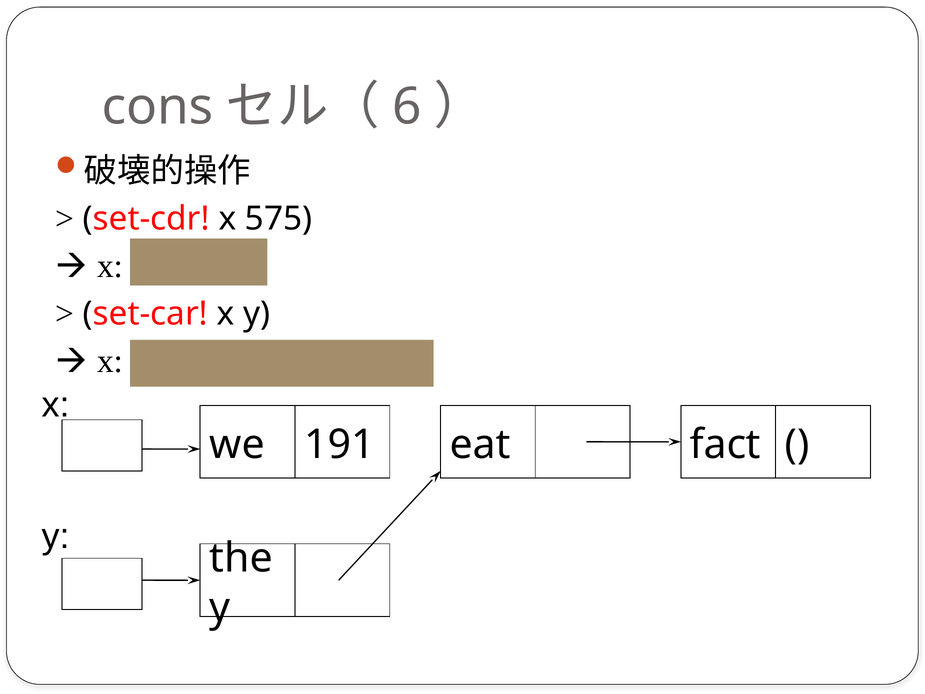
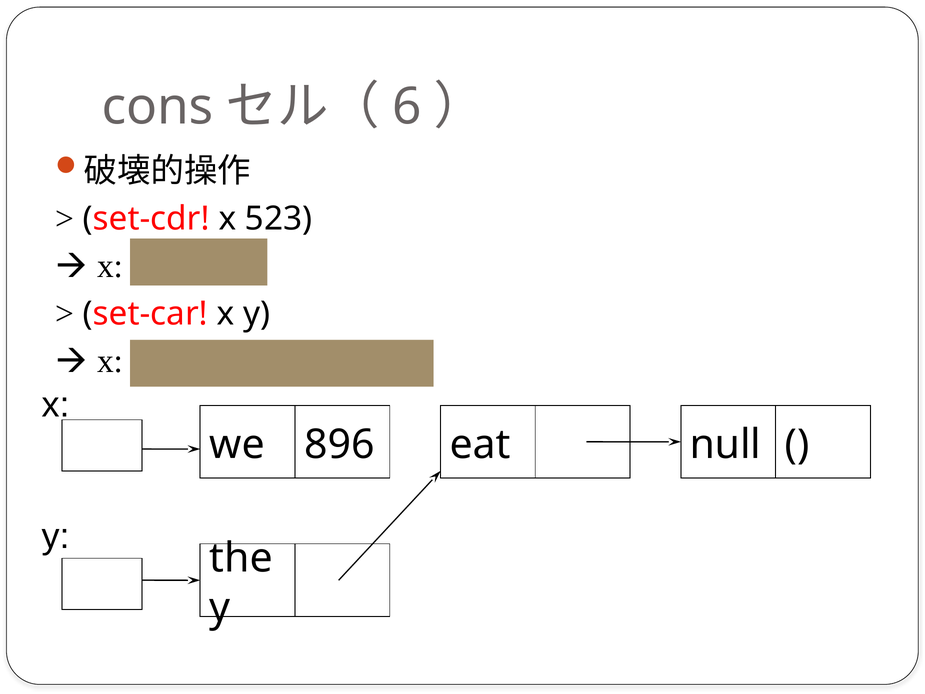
575: 575 -> 523
191: 191 -> 896
fact: fact -> null
